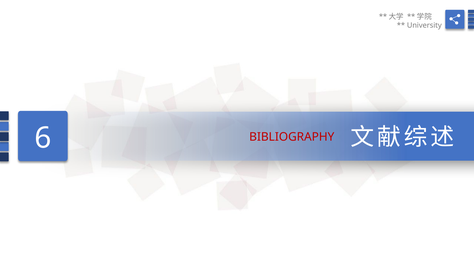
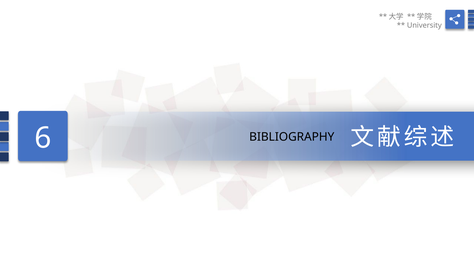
BIBLIOGRAPHY colour: red -> black
